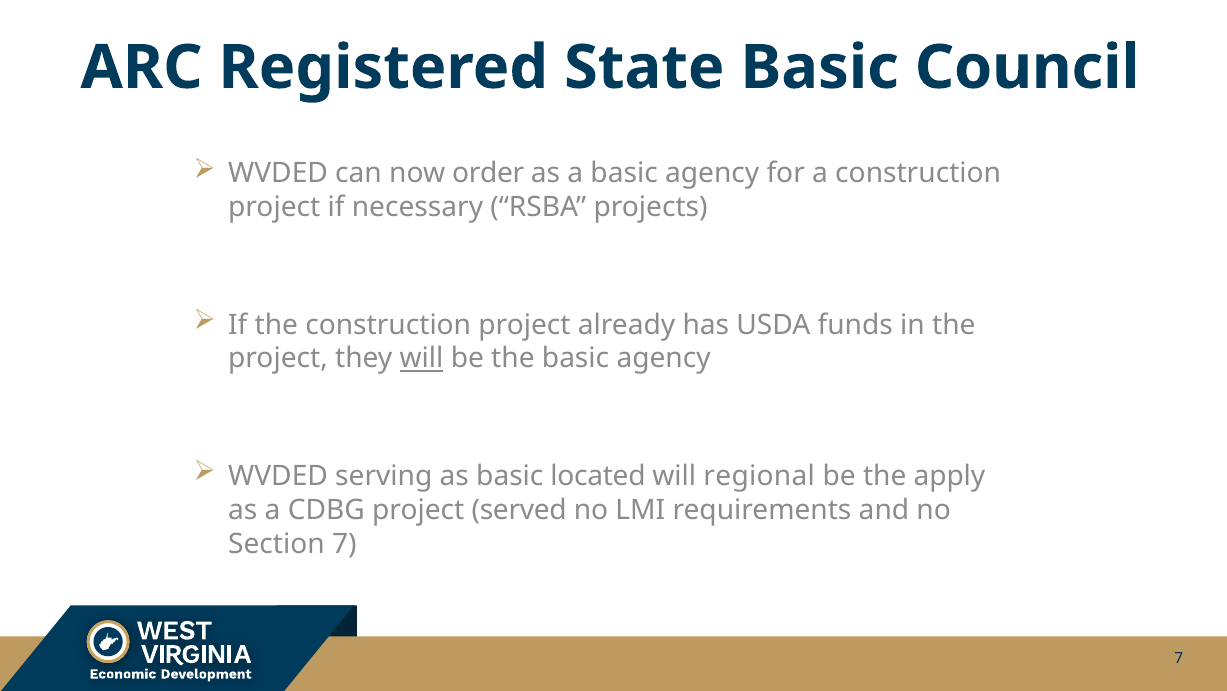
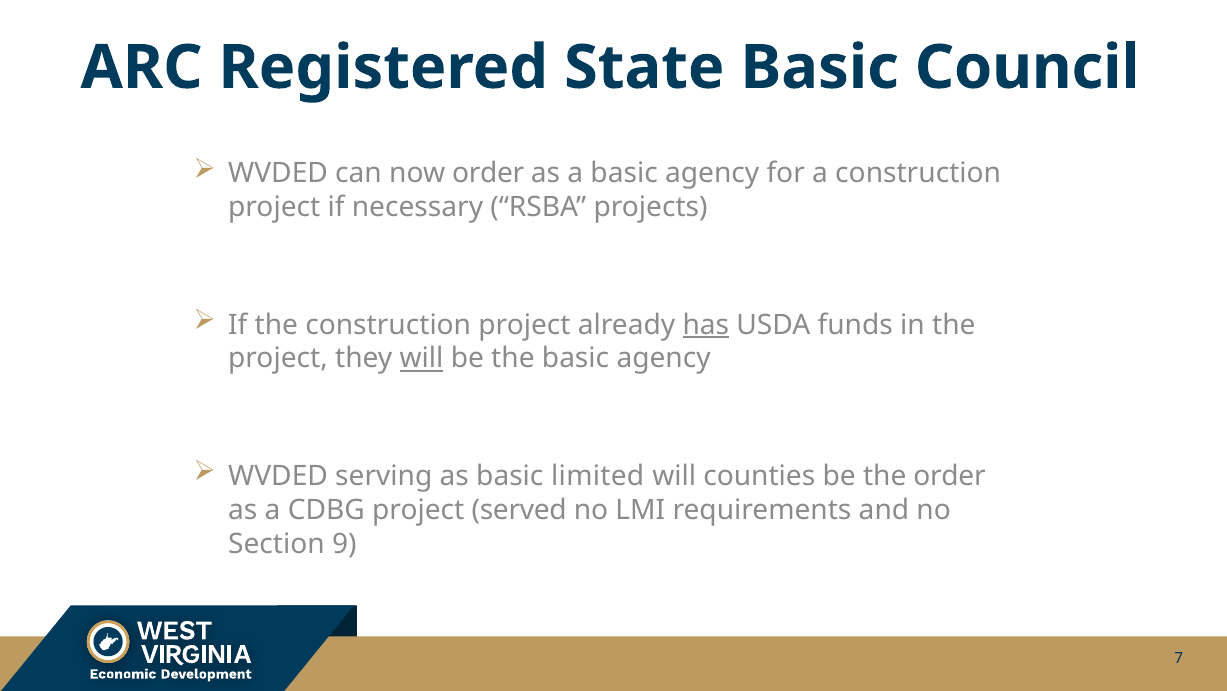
has underline: none -> present
located: located -> limited
regional: regional -> counties
the apply: apply -> order
Section 7: 7 -> 9
